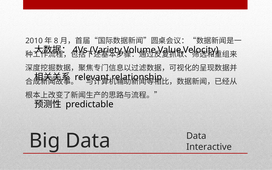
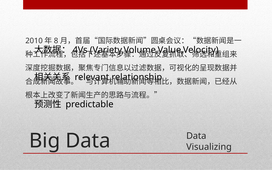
Interactive: Interactive -> Visualizing
